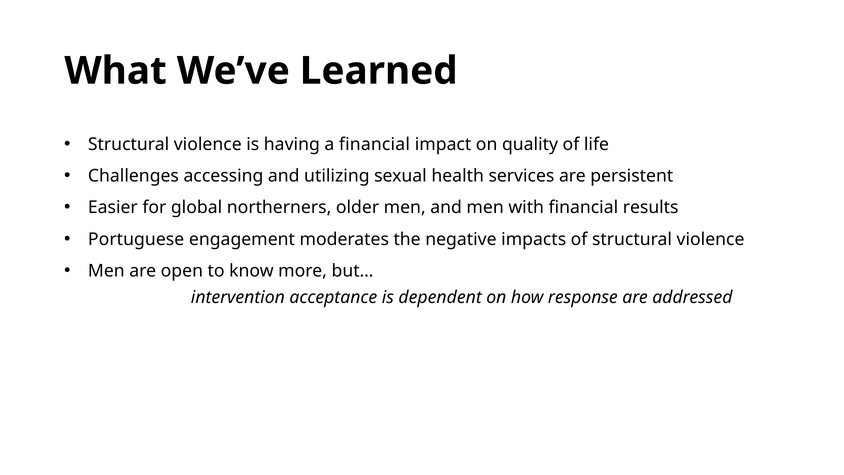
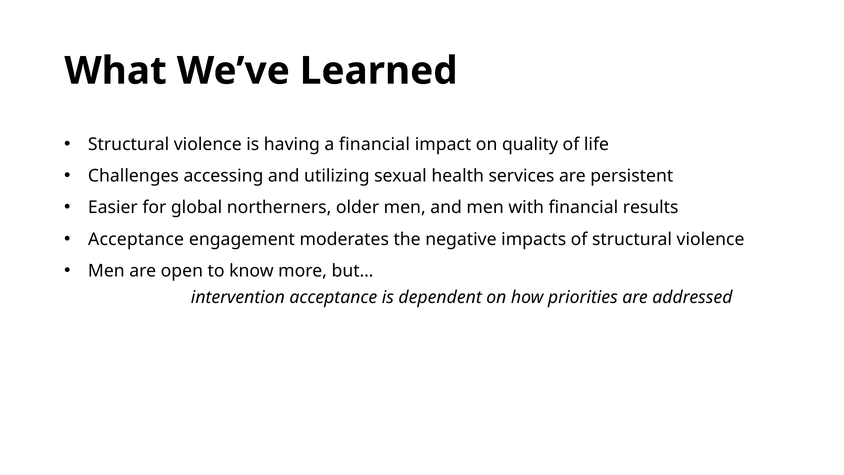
Portuguese at (136, 239): Portuguese -> Acceptance
response: response -> priorities
